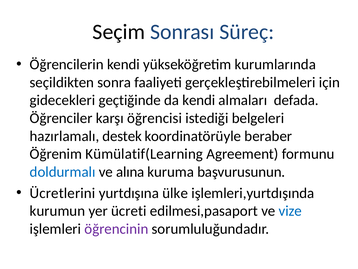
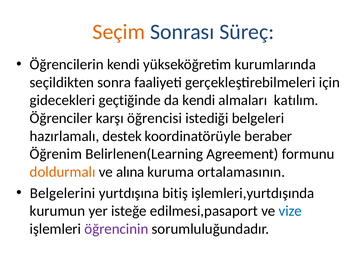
Seçim colour: black -> orange
defada: defada -> katılım
Kümülatif(Learning: Kümülatif(Learning -> Belirlenen(Learning
doldurmalı colour: blue -> orange
başvurusunun: başvurusunun -> ortalamasının
Ücretlerini: Ücretlerini -> Belgelerini
ülke: ülke -> bitiş
ücreti: ücreti -> isteğe
